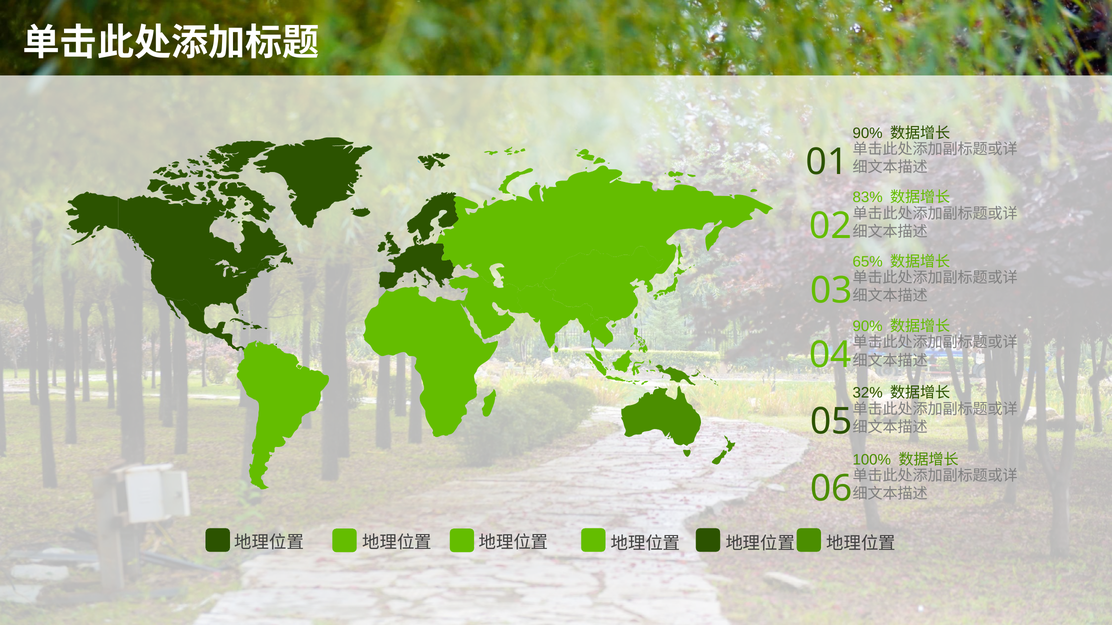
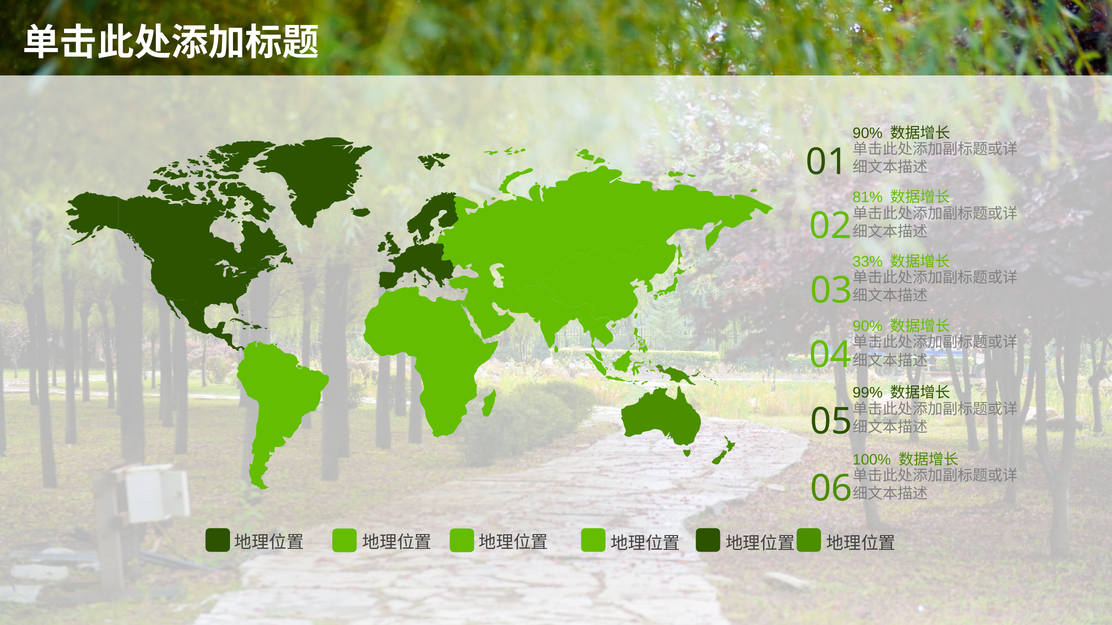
83%: 83% -> 81%
65%: 65% -> 33%
32%: 32% -> 99%
